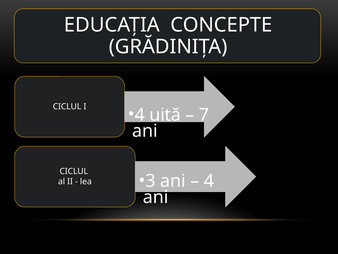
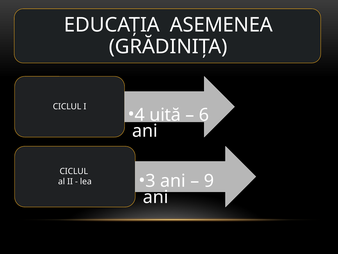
CONCEPTE: CONCEPTE -> ASEMENEA
7: 7 -> 6
4: 4 -> 9
